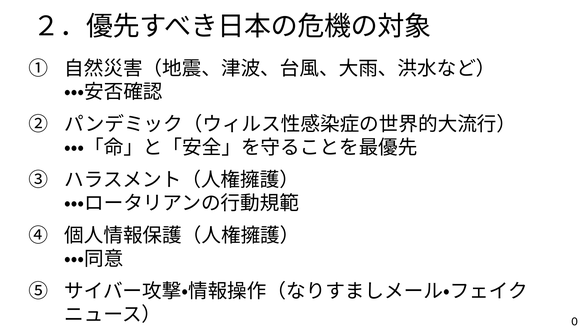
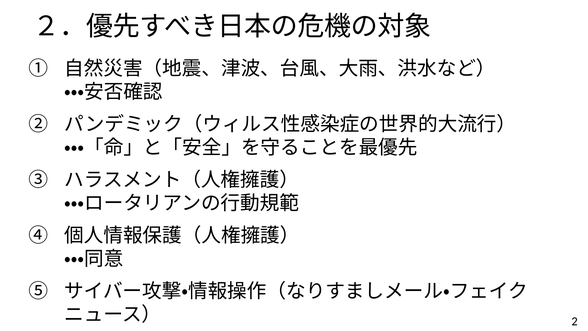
0: 0 -> 2
